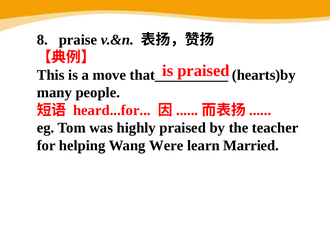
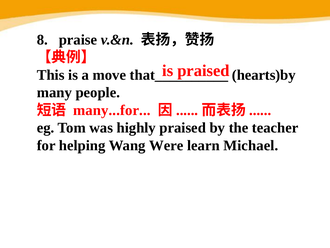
heard...for: heard...for -> many...for
Married: Married -> Michael
